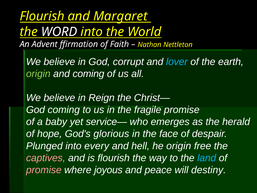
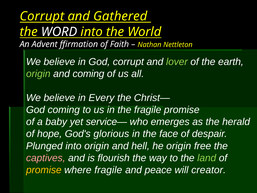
Flourish at (42, 16): Flourish -> Corrupt
Margaret: Margaret -> Gathered
lover colour: light blue -> light green
Reign: Reign -> Every
into every: every -> origin
land colour: light blue -> light green
promise at (44, 170) colour: pink -> yellow
where joyous: joyous -> fragile
destiny: destiny -> creator
